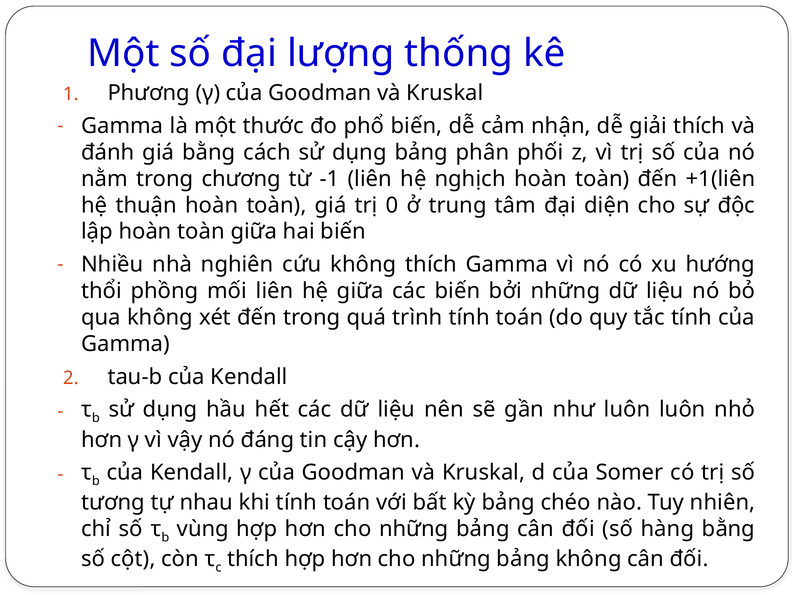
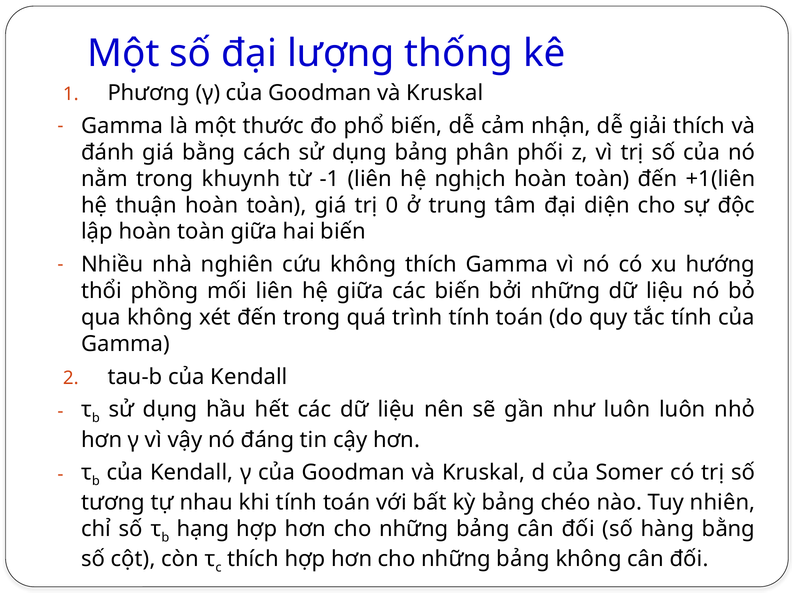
chương: chương -> khuynh
vùng: vùng -> hạng
